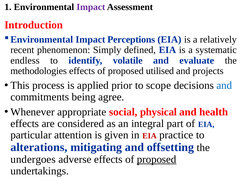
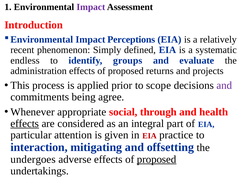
volatile: volatile -> groups
methodologies: methodologies -> administration
utilised: utilised -> returns
and at (224, 86) colour: blue -> purple
physical: physical -> through
effects at (25, 124) underline: none -> present
alterations: alterations -> interaction
